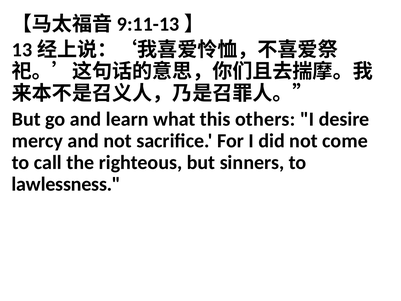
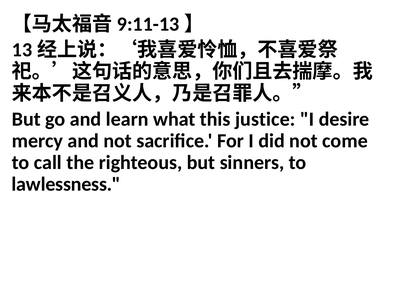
others: others -> justice
